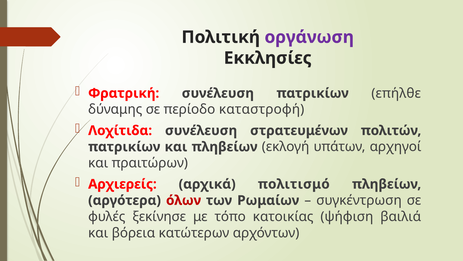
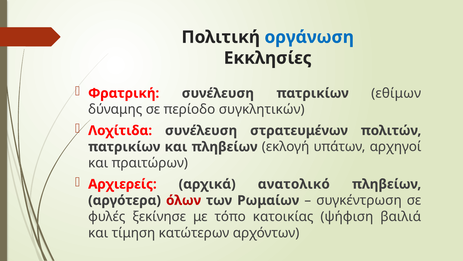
οργάνωση colour: purple -> blue
επήλθε: επήλθε -> εθίμων
καταστροφή: καταστροφή -> συγκλητικών
πολιτισμό: πολιτισμό -> ανατολικό
βόρεια: βόρεια -> τίμηση
